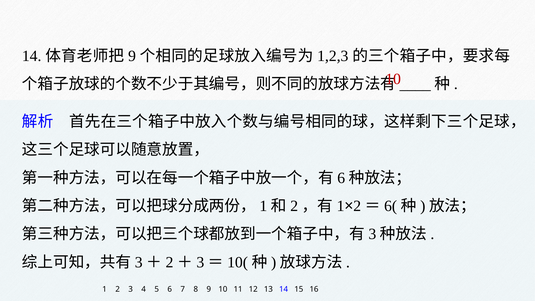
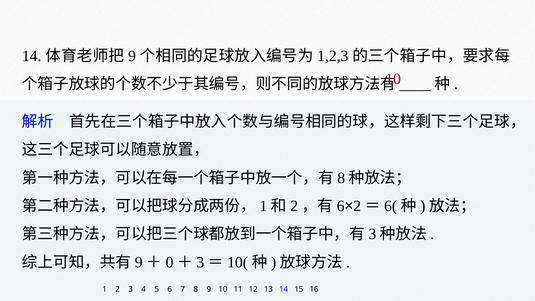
6 at (341, 178): 6 -> 8
1 at (341, 206): 1 -> 6
3 at (139, 262): 3 -> 9
2 at (170, 262): 2 -> 0
